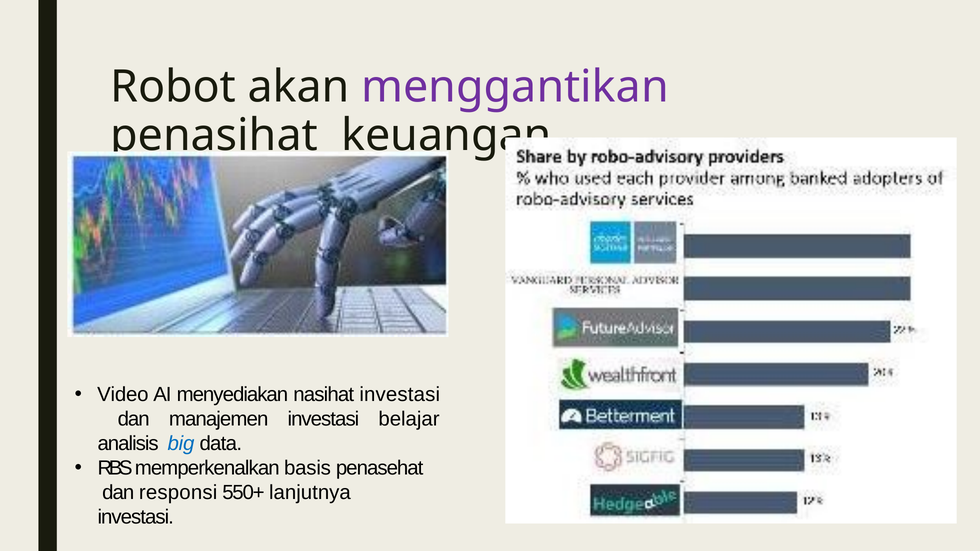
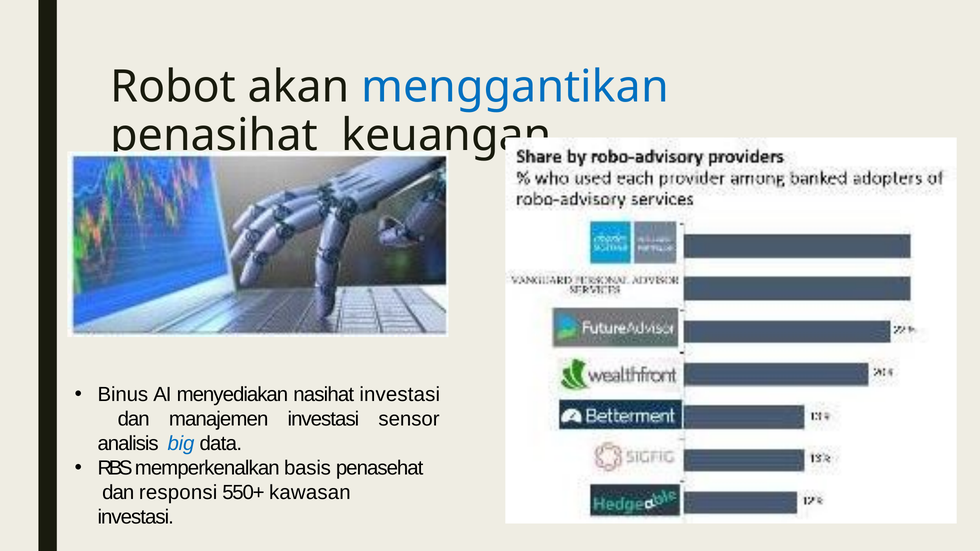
menggantikan colour: purple -> blue
Video: Video -> Binus
belajar: belajar -> sensor
lanjutnya: lanjutnya -> kawasan
